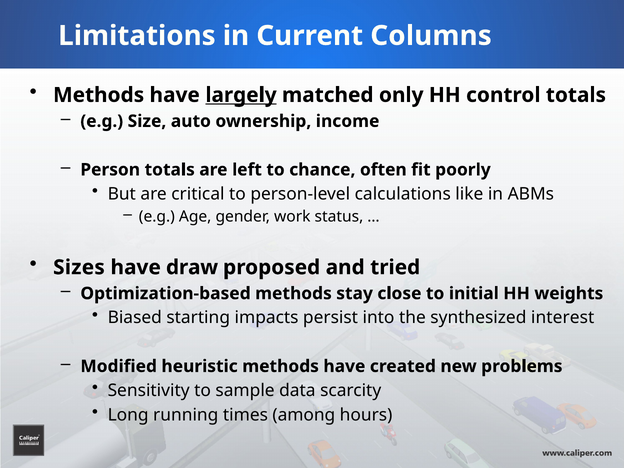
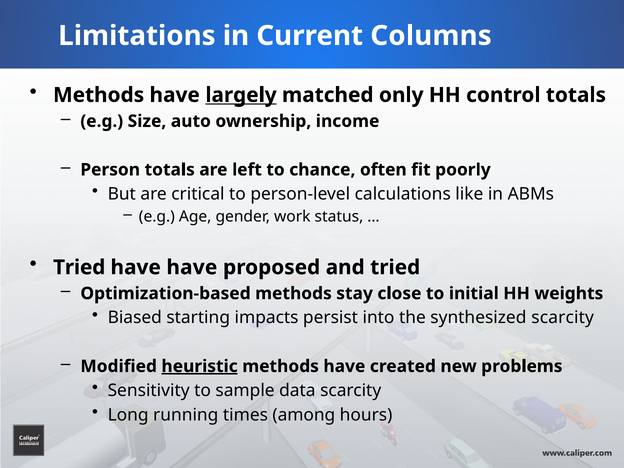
Sizes at (79, 267): Sizes -> Tried
have draw: draw -> have
synthesized interest: interest -> scarcity
heuristic underline: none -> present
